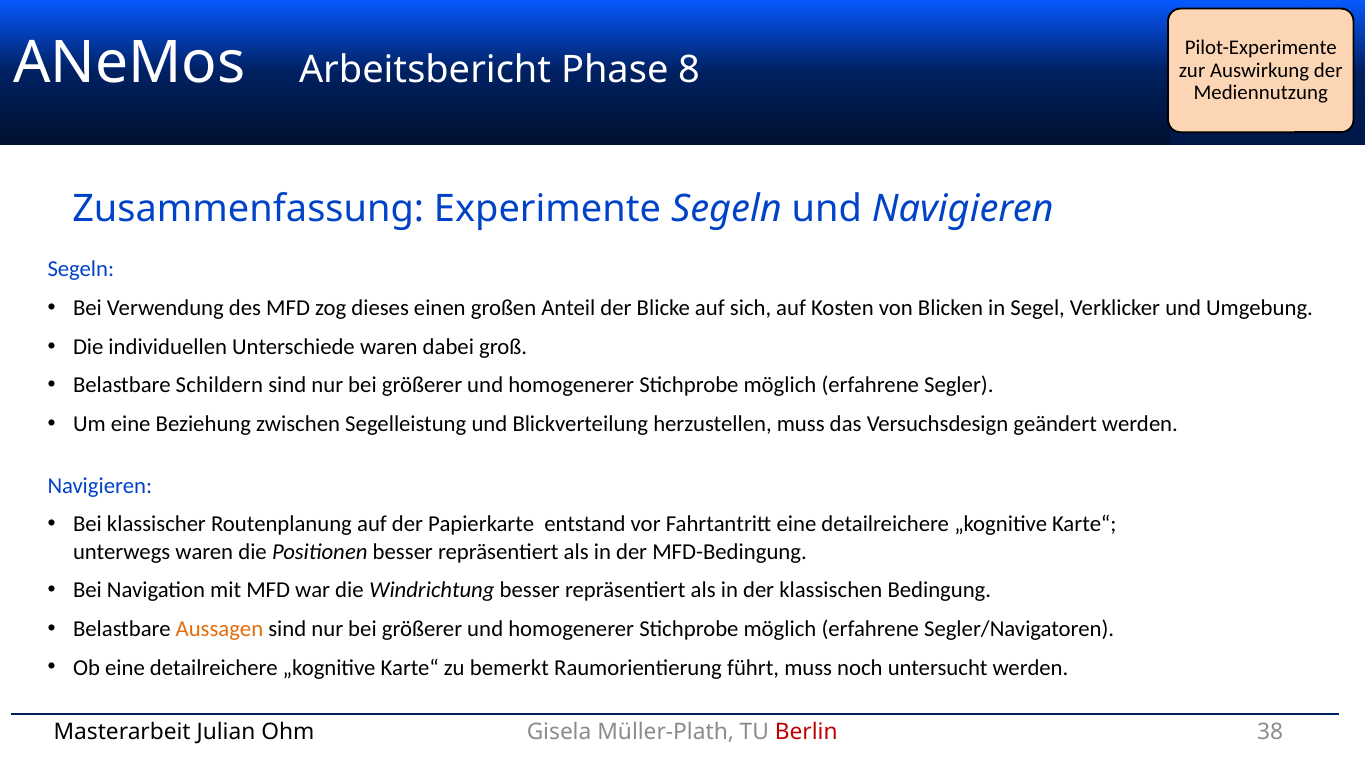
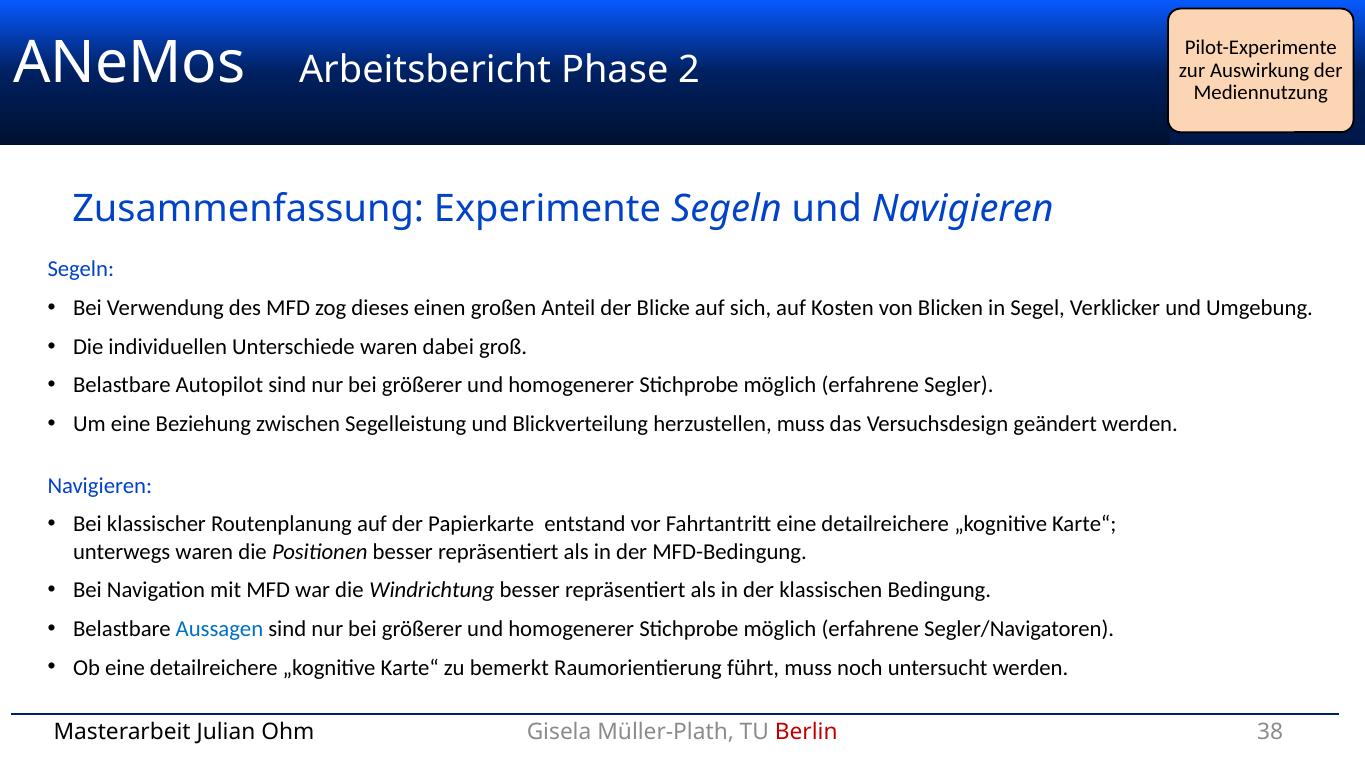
8: 8 -> 2
Schildern: Schildern -> Autopilot
Aussagen colour: orange -> blue
